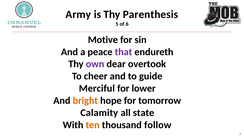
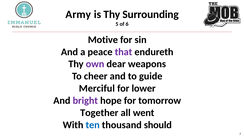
Parenthesis: Parenthesis -> Surrounding
overtook: overtook -> weapons
bright colour: orange -> purple
Calamity: Calamity -> Together
state: state -> went
ten colour: orange -> blue
follow: follow -> should
